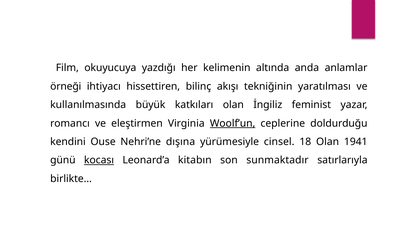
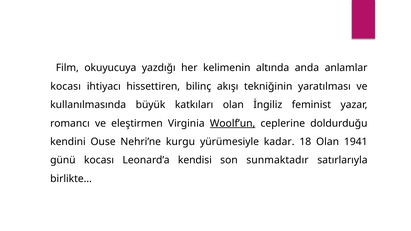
örneği at (66, 86): örneği -> kocası
dışına: dışına -> kurgu
cinsel: cinsel -> kadar
kocası at (99, 160) underline: present -> none
kitabın: kitabın -> kendisi
